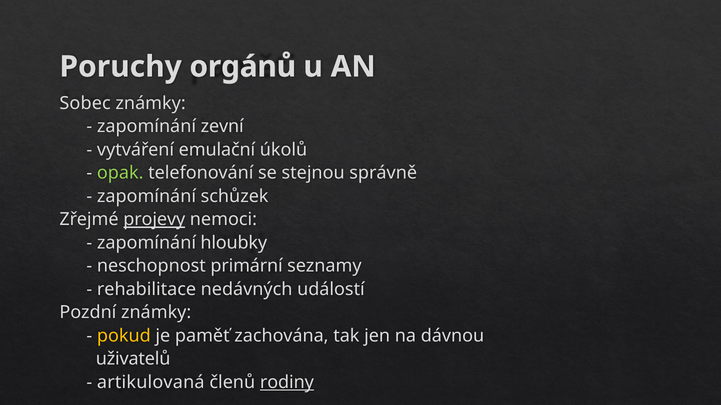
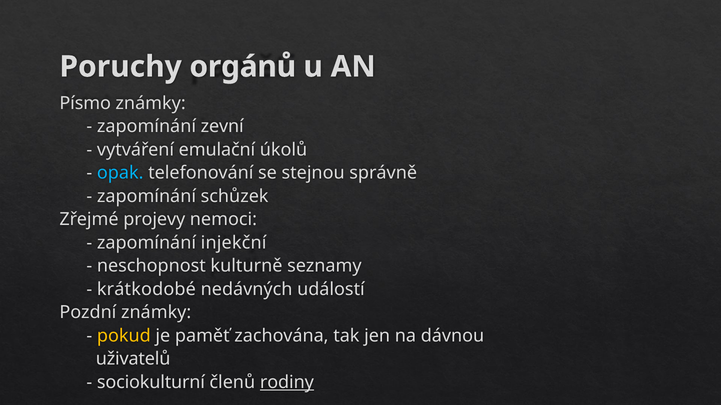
Sobec: Sobec -> Písmo
opak colour: light green -> light blue
projevy underline: present -> none
hloubky: hloubky -> injekční
primární: primární -> kulturně
rehabilitace: rehabilitace -> krátkodobé
artikulovaná: artikulovaná -> sociokulturní
